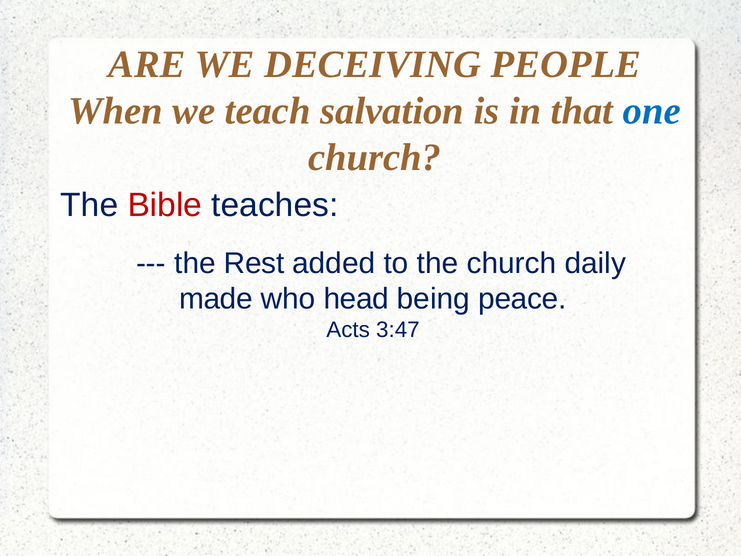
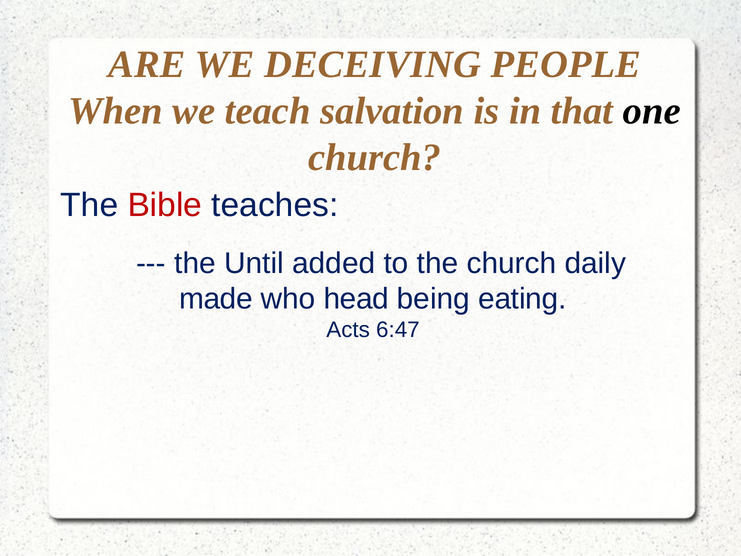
one colour: blue -> black
Rest: Rest -> Until
peace: peace -> eating
3:47: 3:47 -> 6:47
